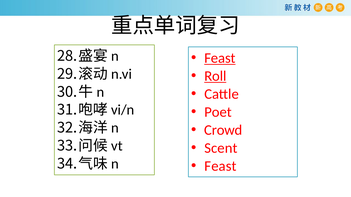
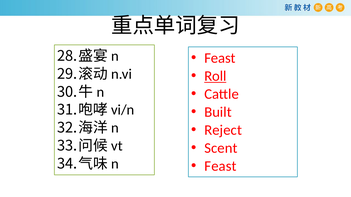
Feast at (220, 58) underline: present -> none
Poet: Poet -> Built
Crowd: Crowd -> Reject
